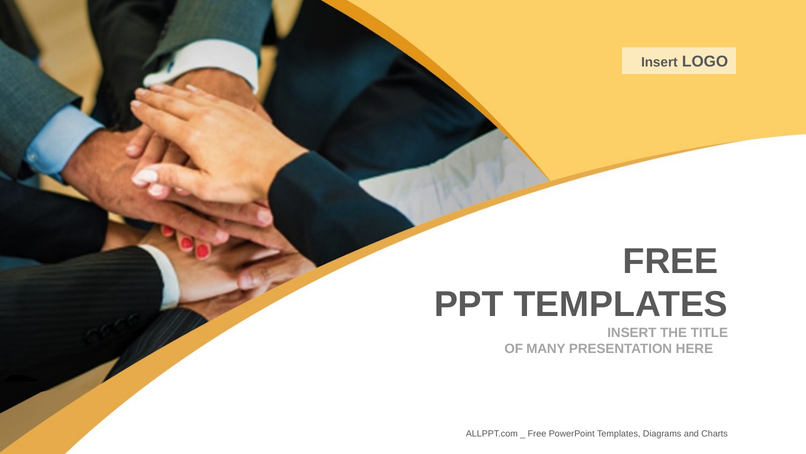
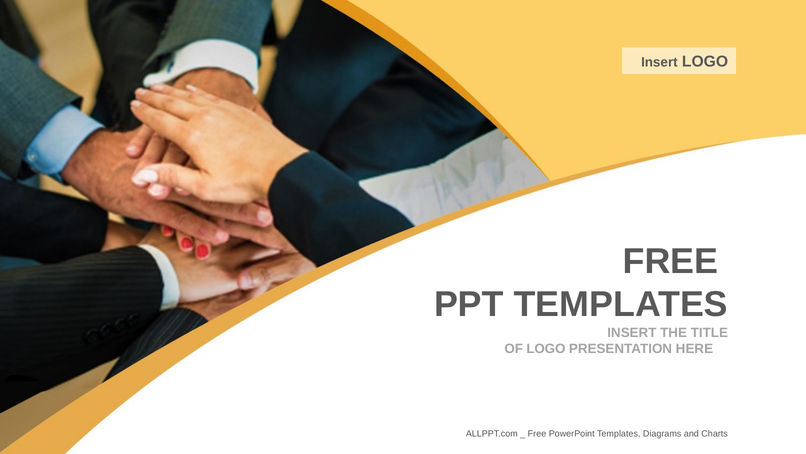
OF MANY: MANY -> LOGO
